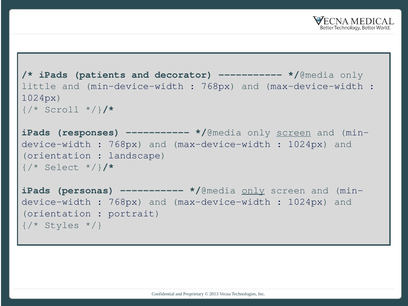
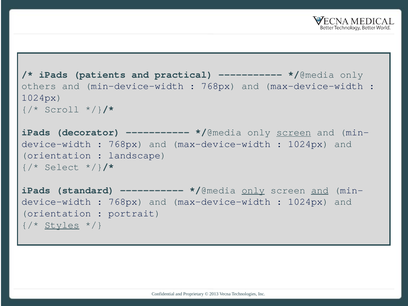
decorator: decorator -> practical
little: little -> others
responses: responses -> decorator
personas: personas -> standard
and at (320, 190) underline: none -> present
Styles underline: none -> present
